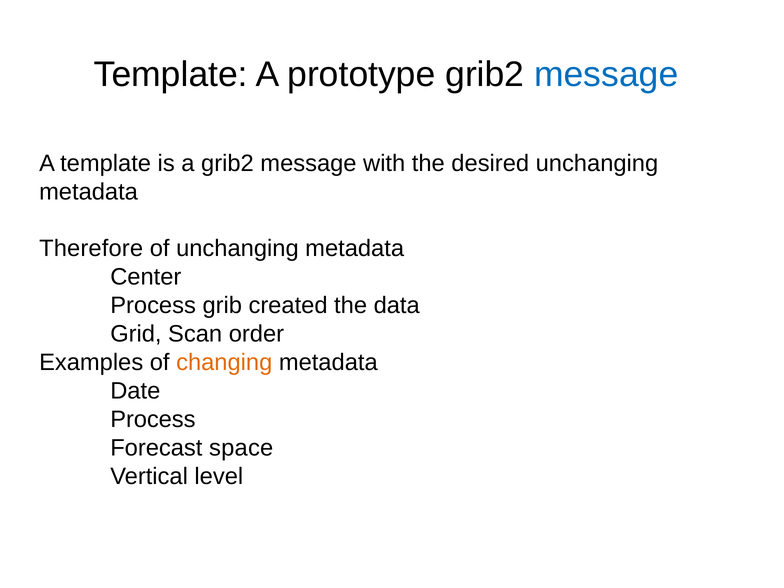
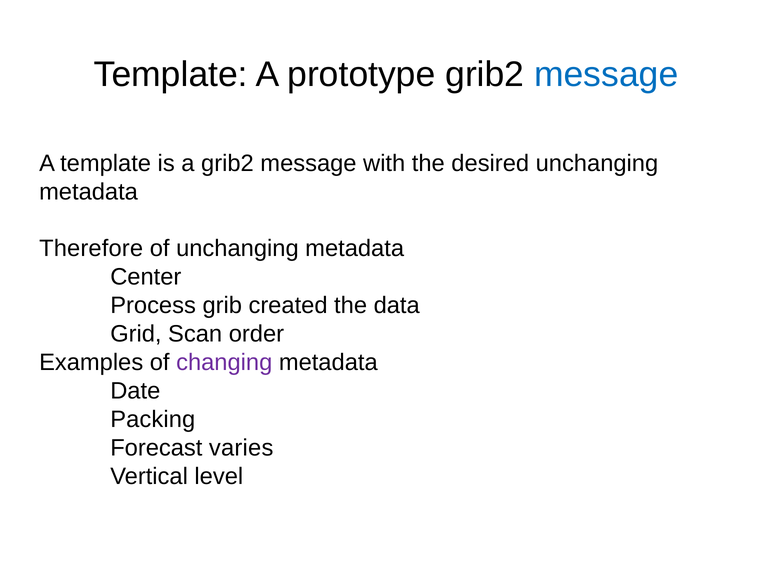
changing colour: orange -> purple
Process at (153, 419): Process -> Packing
space: space -> varies
